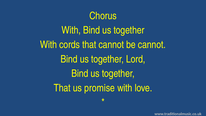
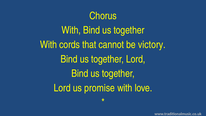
be cannot: cannot -> victory
That at (62, 88): That -> Lord
